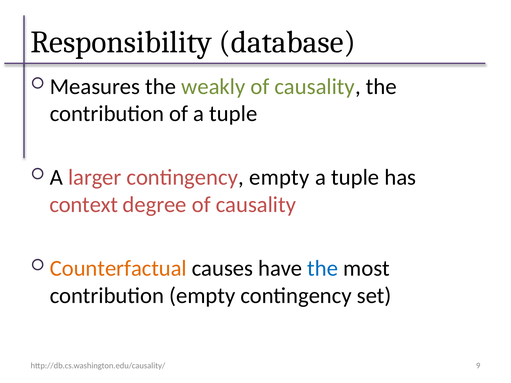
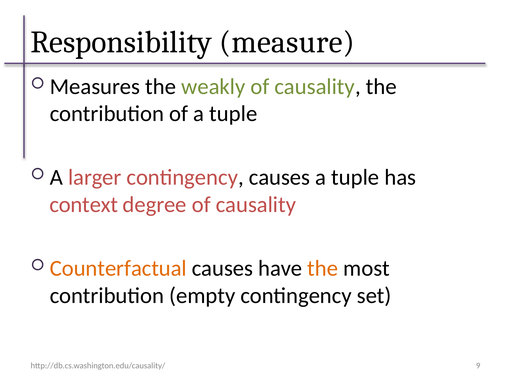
database: database -> measure
contingency empty: empty -> causes
the at (323, 268) colour: blue -> orange
